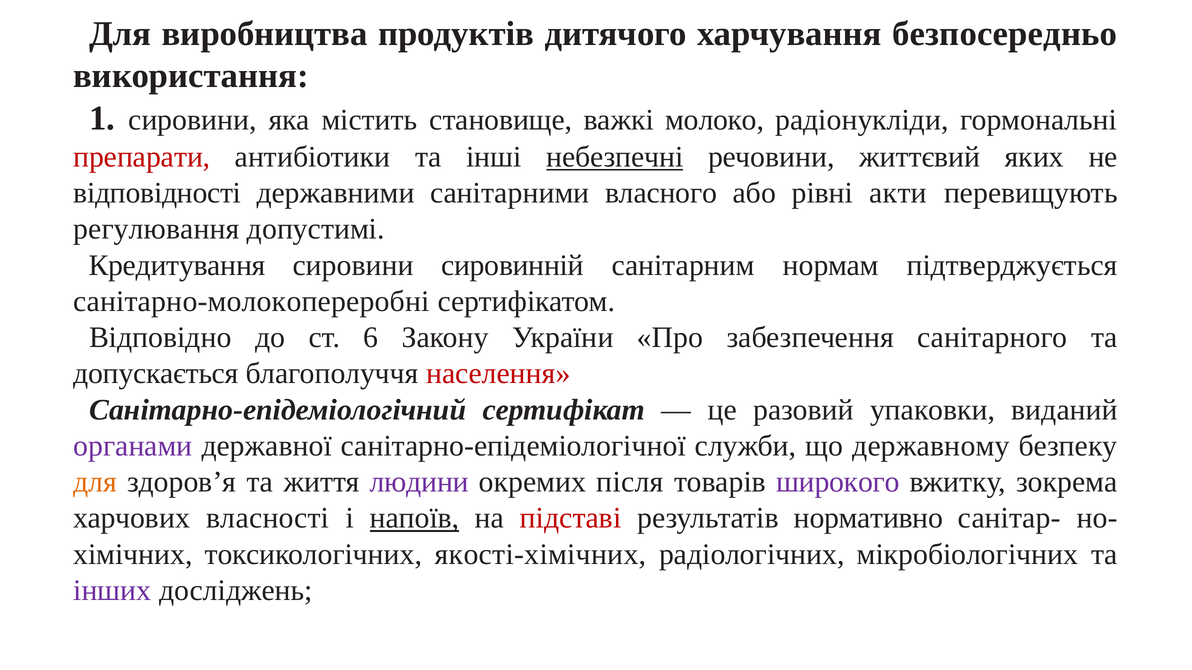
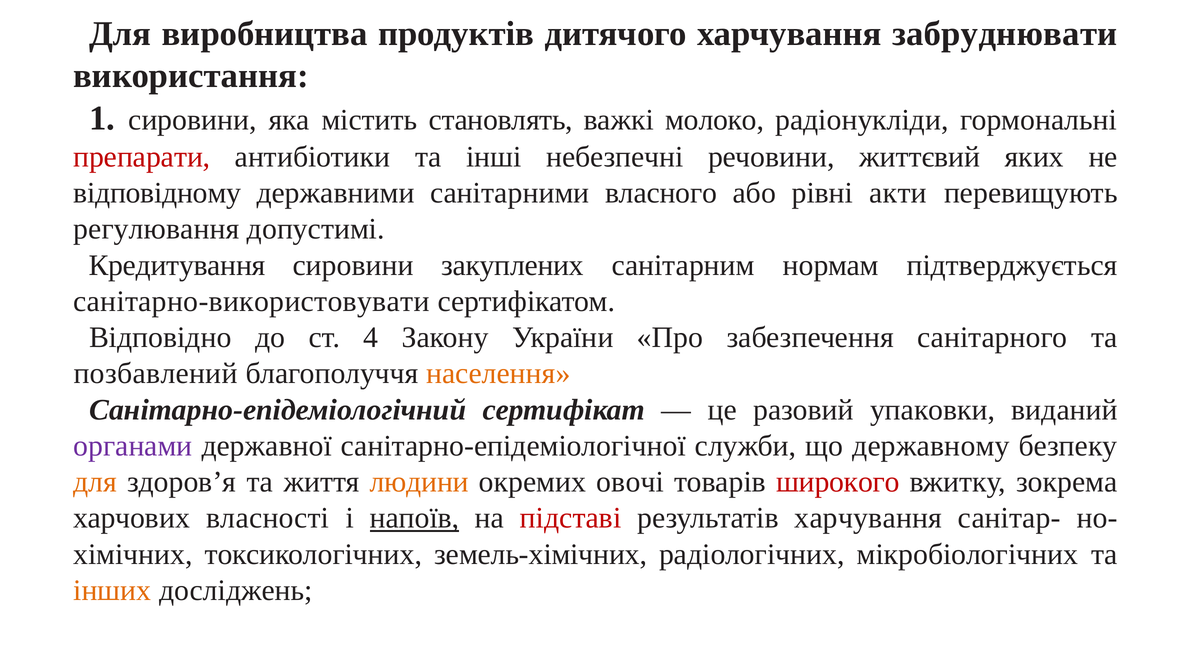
безпосередньо: безпосередньо -> забруднювати
становище: становище -> становлять
небезпечні underline: present -> none
відповідності: відповідності -> відповідному
сировинній: сировинній -> закуплених
санітарно-молокопереробні: санітарно-молокопереробні -> санітарно-використовувати
6: 6 -> 4
допускається: допускається -> позбавлений
населення colour: red -> orange
людини colour: purple -> orange
після: після -> овочі
широкого colour: purple -> red
результатів нормативно: нормативно -> харчування
якості-хімічних: якості-хімічних -> земель-хімічних
інших colour: purple -> orange
